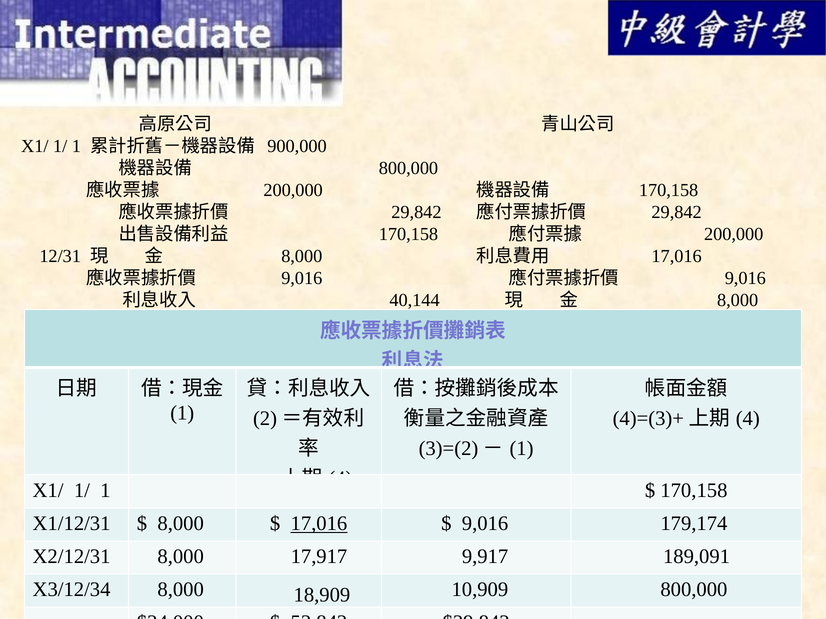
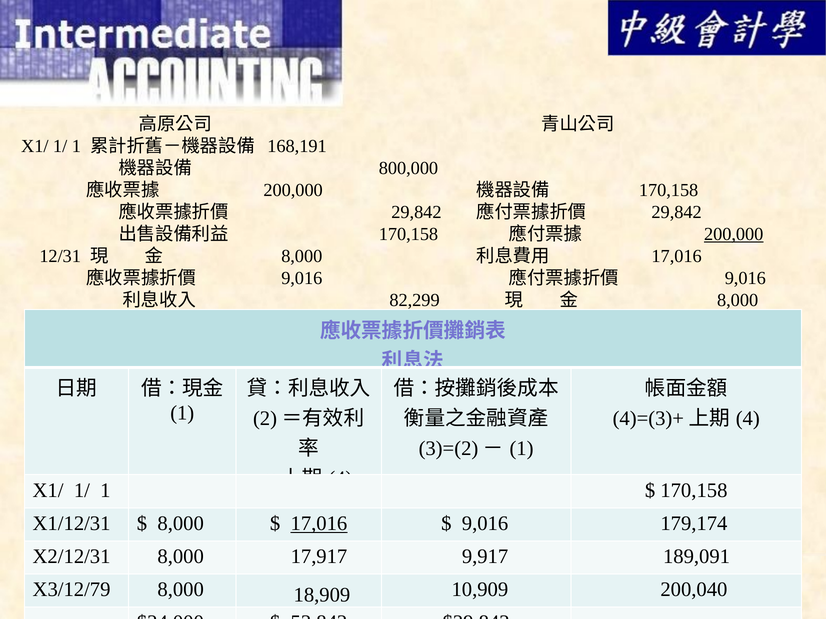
900,000: 900,000 -> 168,191
200,000 at (734, 234) underline: none -> present
40,144: 40,144 -> 82,299
X3/12/34: X3/12/34 -> X3/12/79
10,909 800,000: 800,000 -> 200,040
